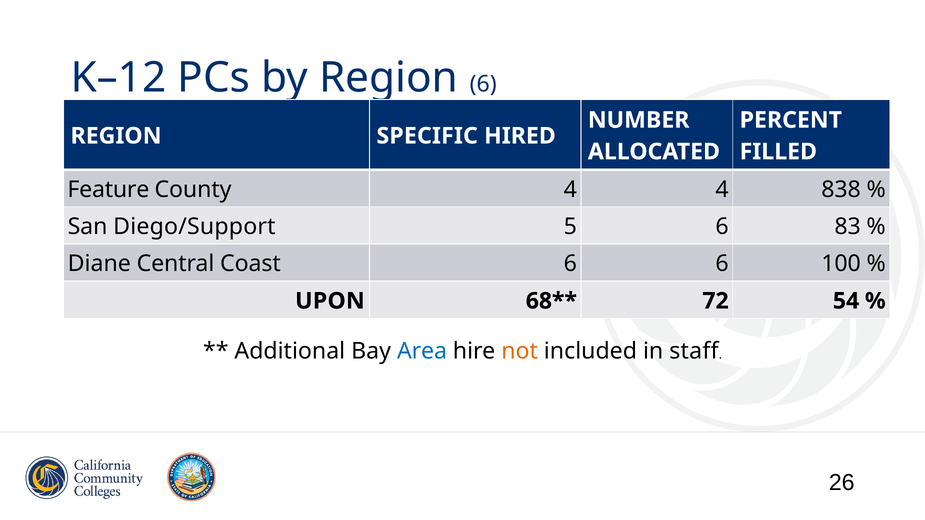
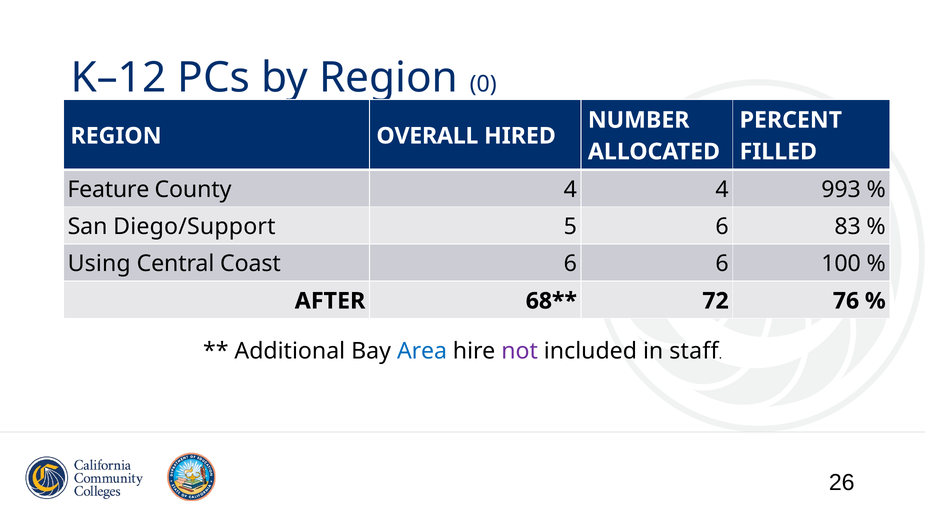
6 at (483, 84): 6 -> 0
SPECIFIC: SPECIFIC -> OVERALL
838: 838 -> 993
Diane: Diane -> Using
UPON: UPON -> AFTER
54: 54 -> 76
not colour: orange -> purple
